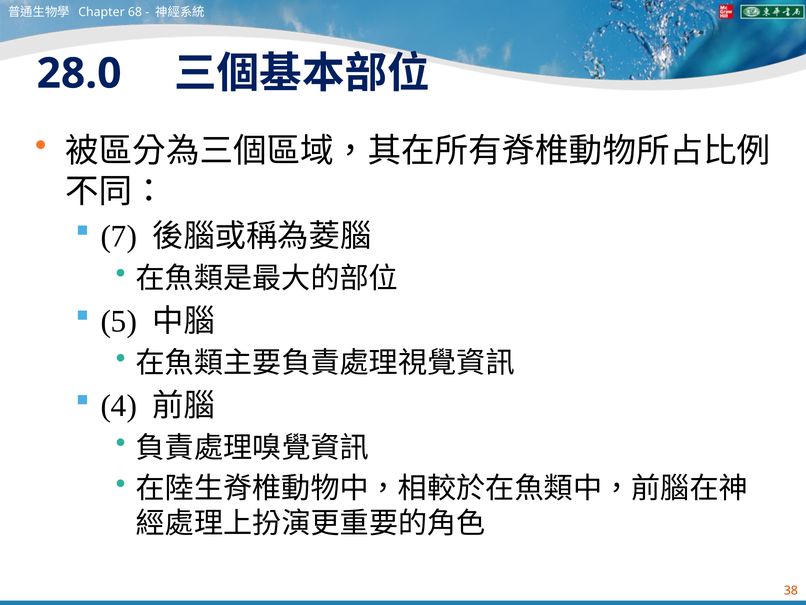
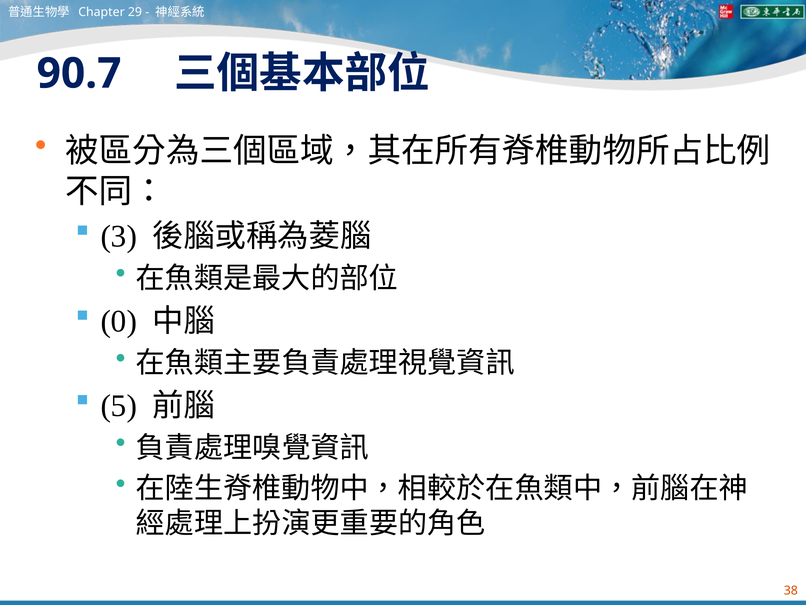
68: 68 -> 29
28.0: 28.0 -> 90.7
7: 7 -> 3
5: 5 -> 0
4: 4 -> 5
